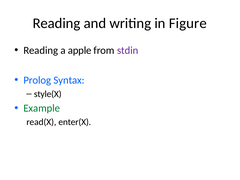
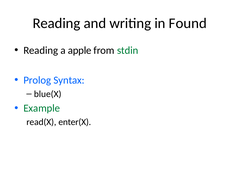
Figure: Figure -> Found
stdin colour: purple -> green
style(X: style(X -> blue(X
